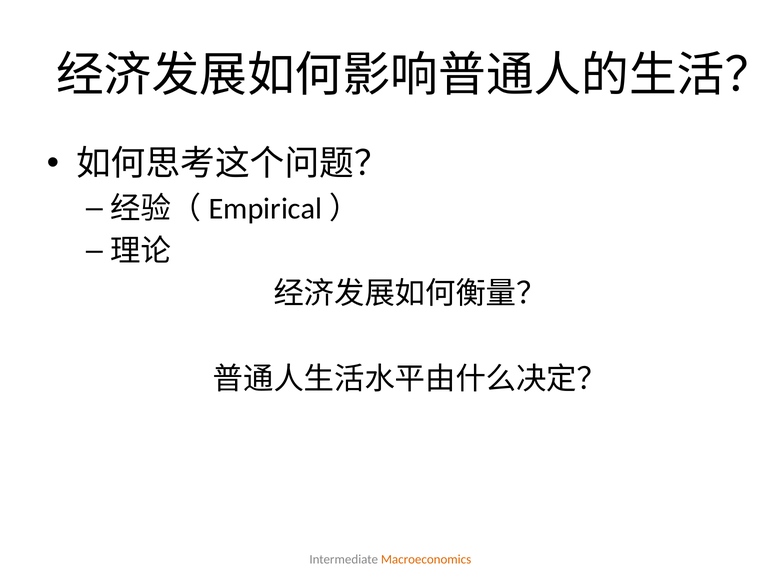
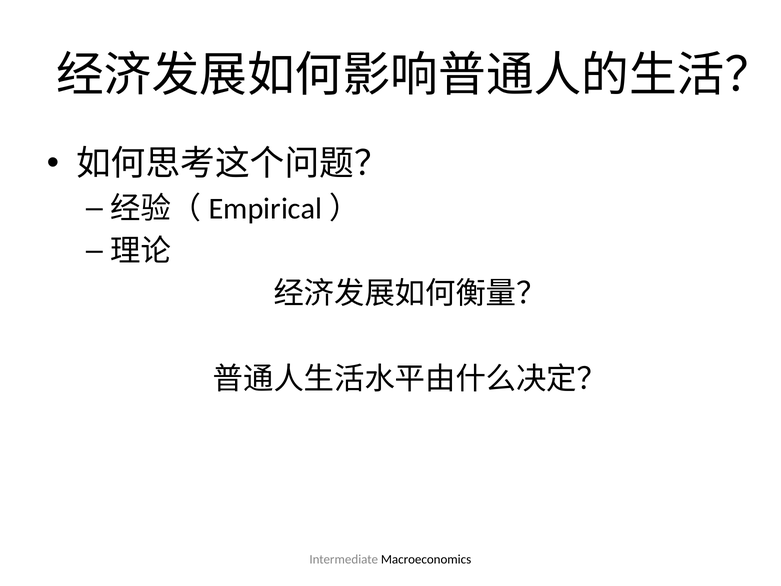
Macroeconomics colour: orange -> black
